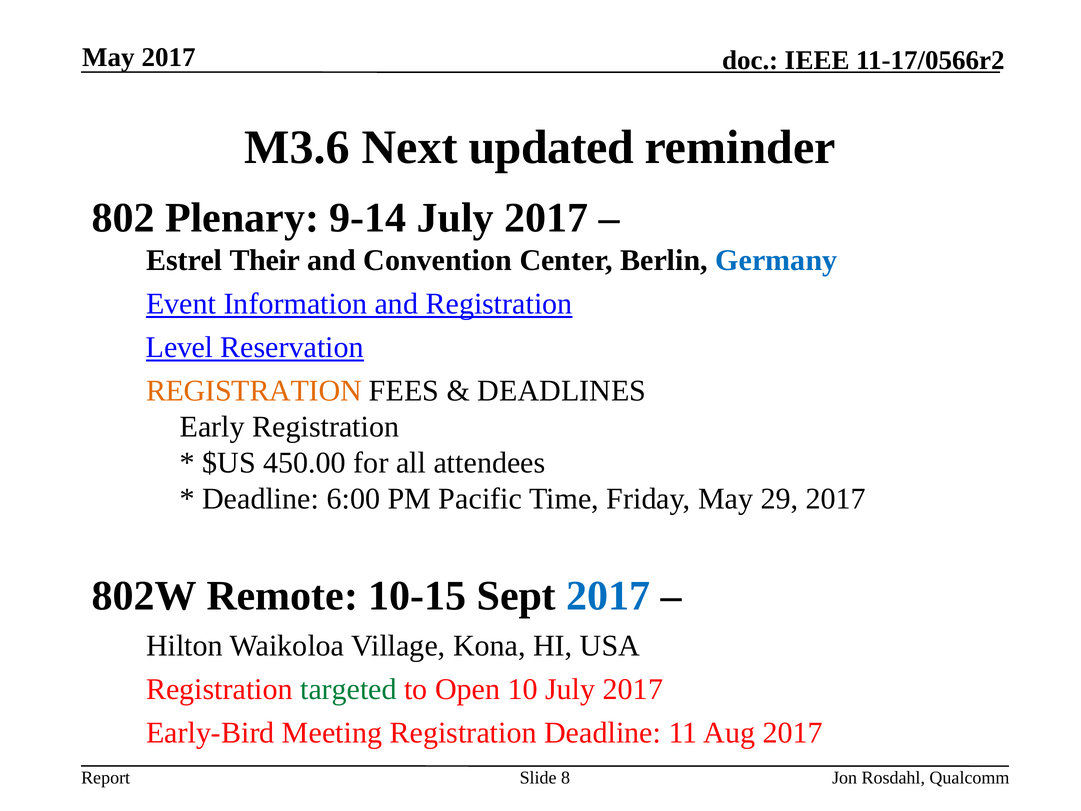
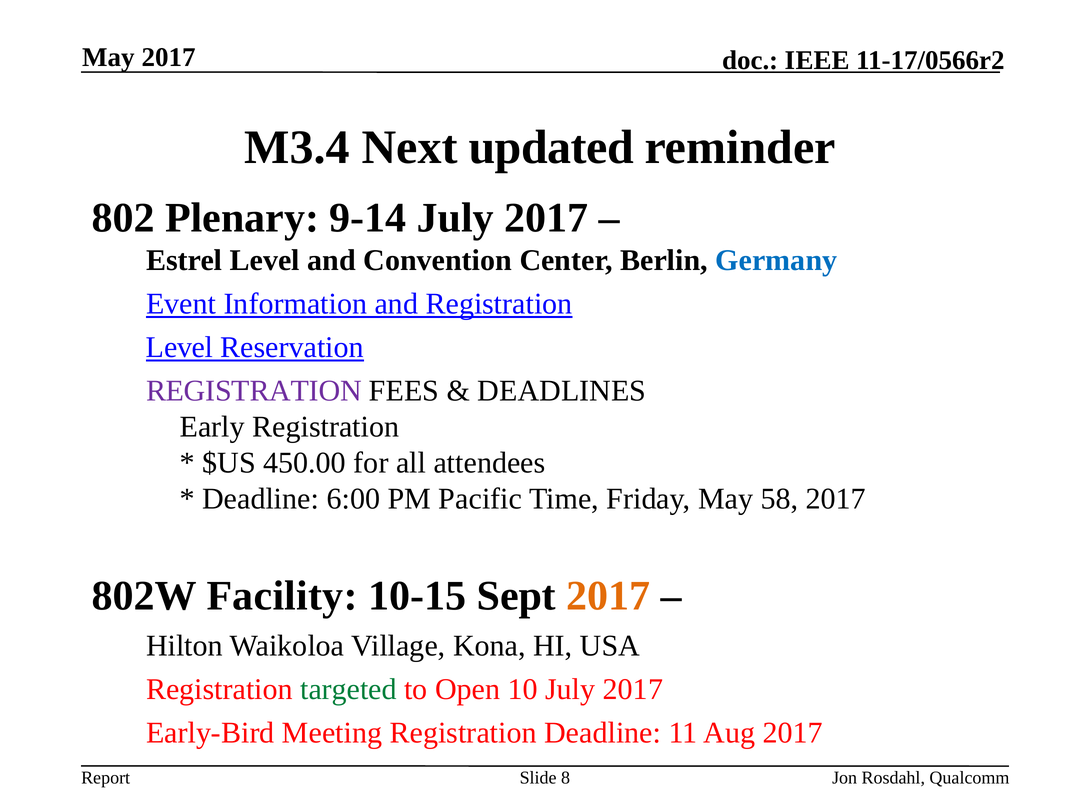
M3.6: M3.6 -> M3.4
Estrel Their: Their -> Level
REGISTRATION at (254, 391) colour: orange -> purple
29: 29 -> 58
Remote: Remote -> Facility
2017 at (608, 595) colour: blue -> orange
